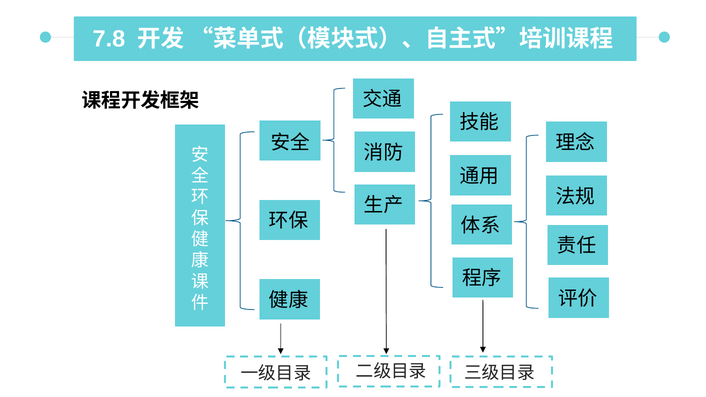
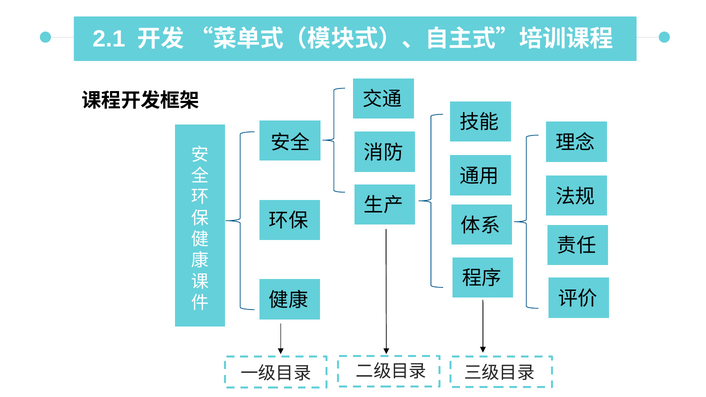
7.8: 7.8 -> 2.1
